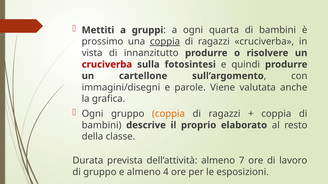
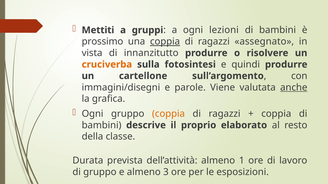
quarta: quarta -> lezioni
ragazzi cruciverba: cruciverba -> assegnato
cruciverba at (107, 65) colour: red -> orange
anche underline: none -> present
7: 7 -> 1
4: 4 -> 3
